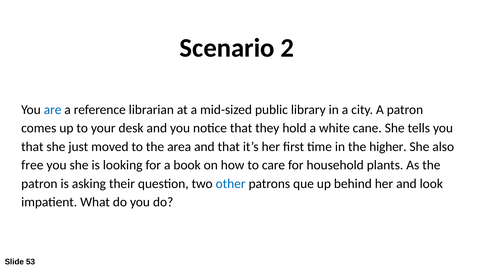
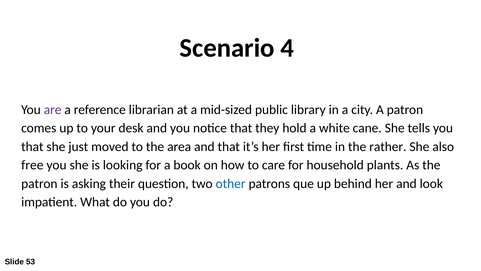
2: 2 -> 4
are colour: blue -> purple
higher: higher -> rather
